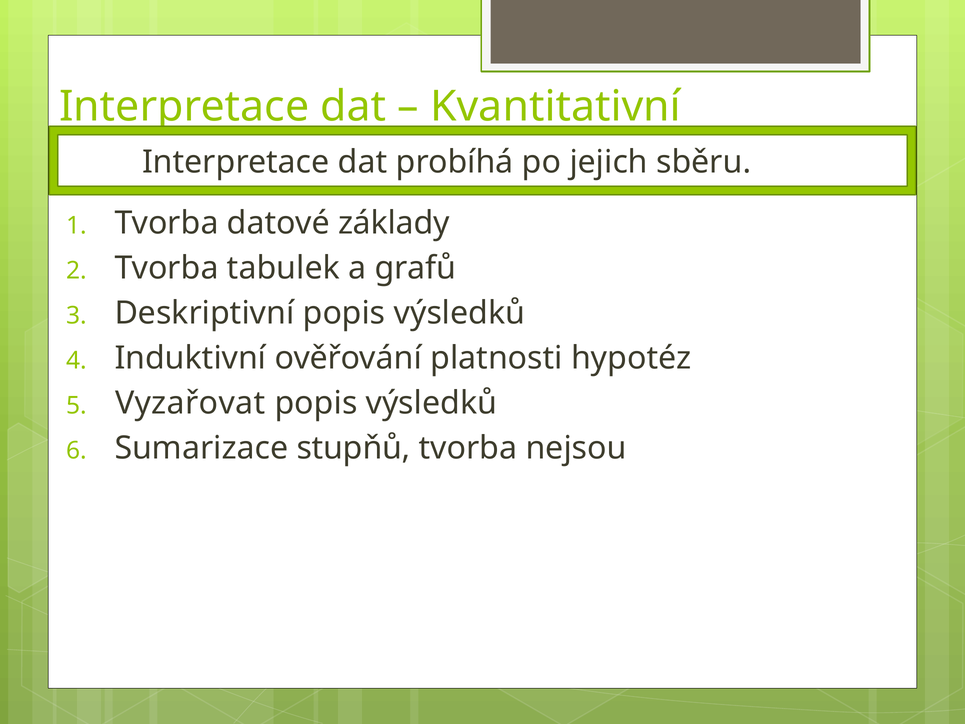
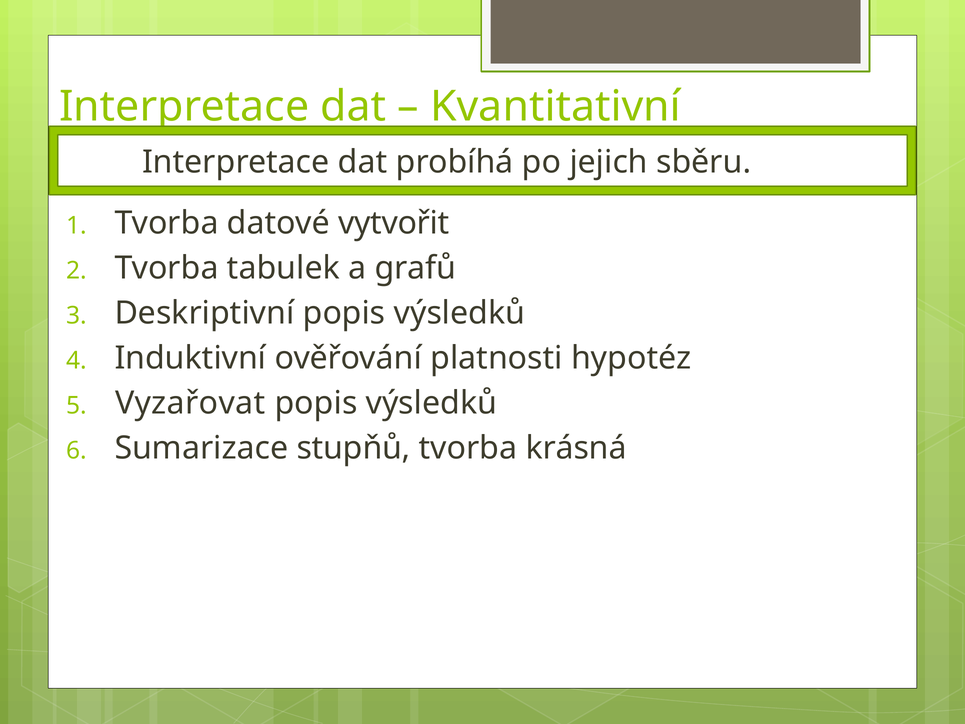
základy: základy -> vytvořit
nejsou: nejsou -> krásná
